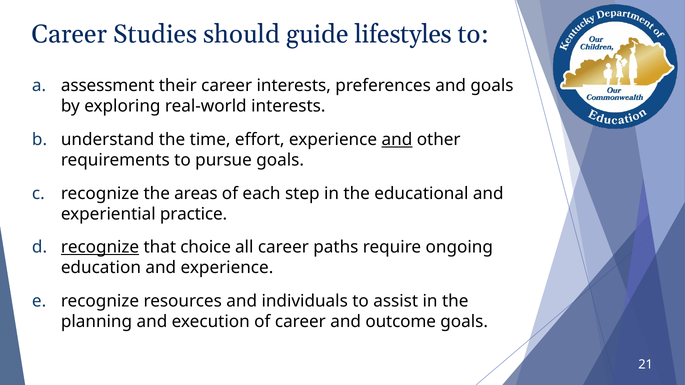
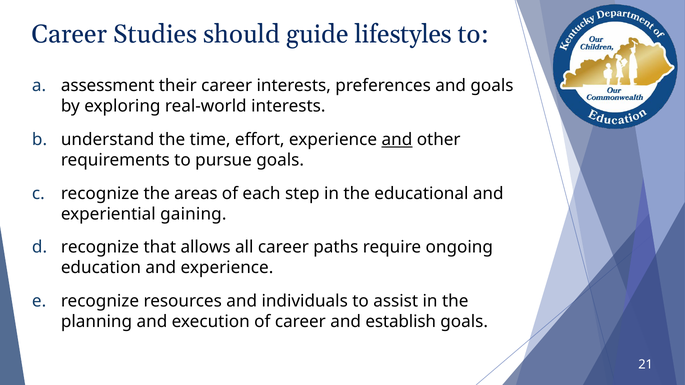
practice: practice -> gaining
recognize at (100, 247) underline: present -> none
choice: choice -> allows
outcome: outcome -> establish
